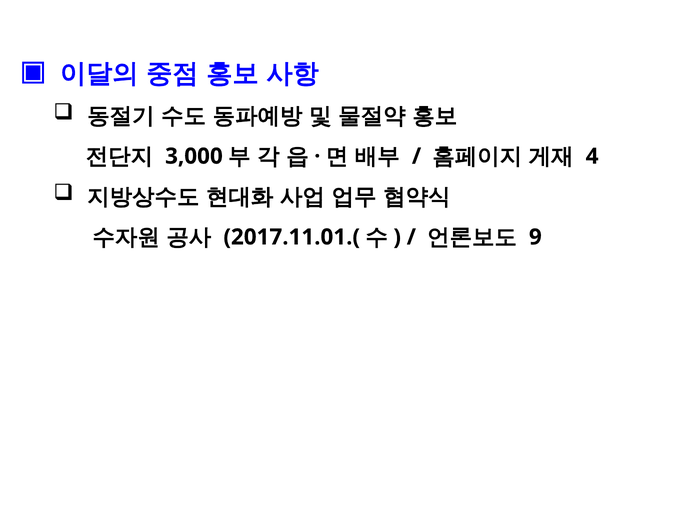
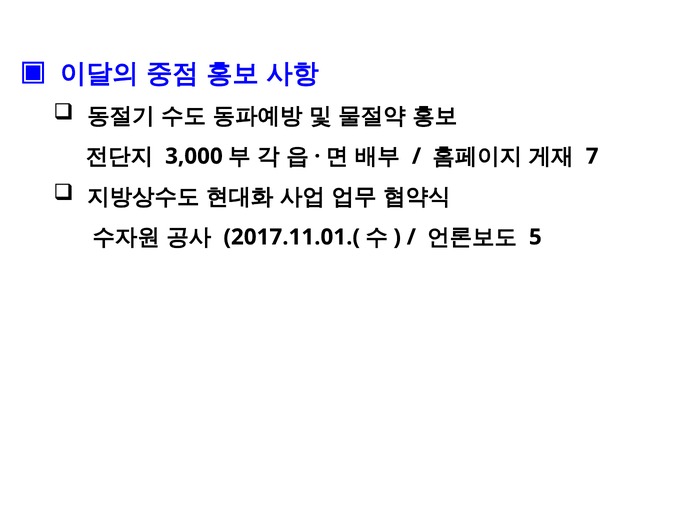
4: 4 -> 7
9: 9 -> 5
